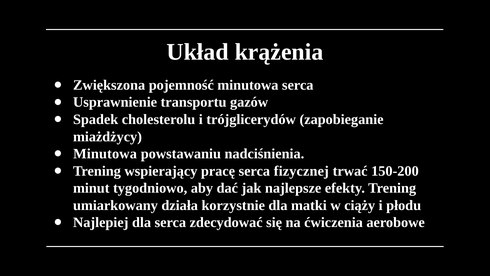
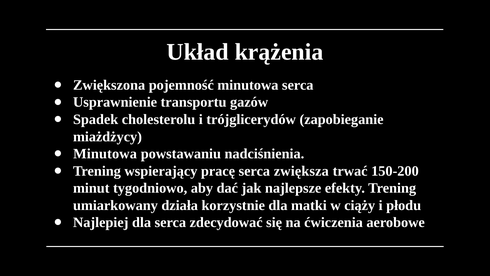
fizycznej: fizycznej -> zwiększa
